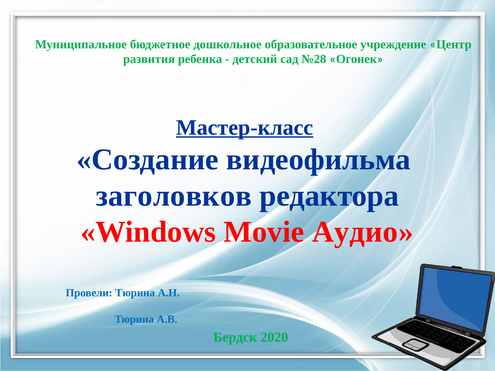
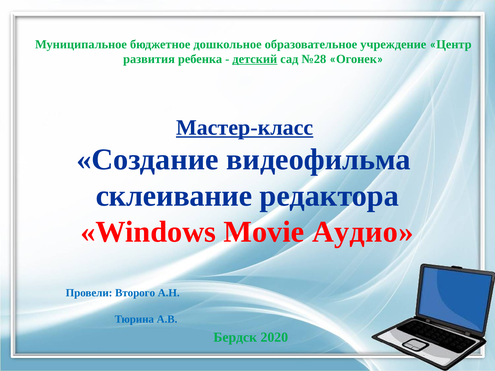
детский underline: none -> present
заголовков: заголовков -> склеивание
Провели Тюрина: Тюрина -> Второго
